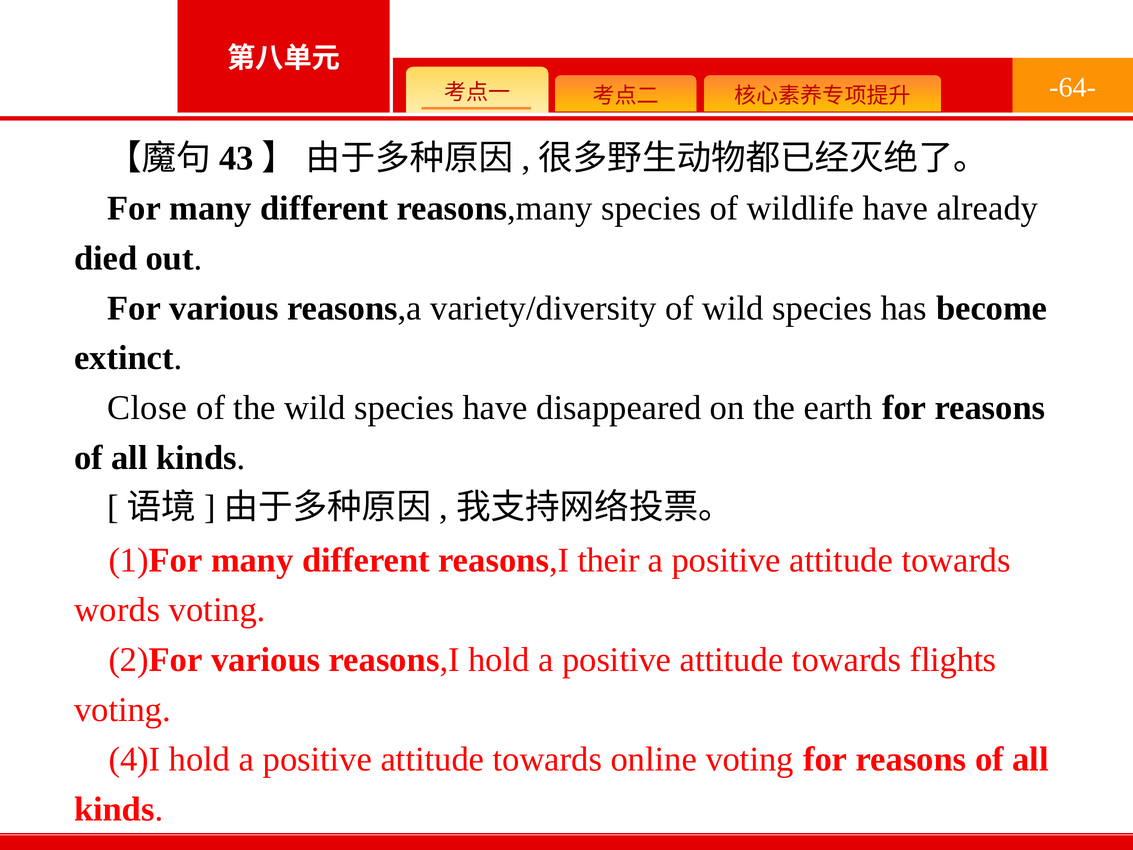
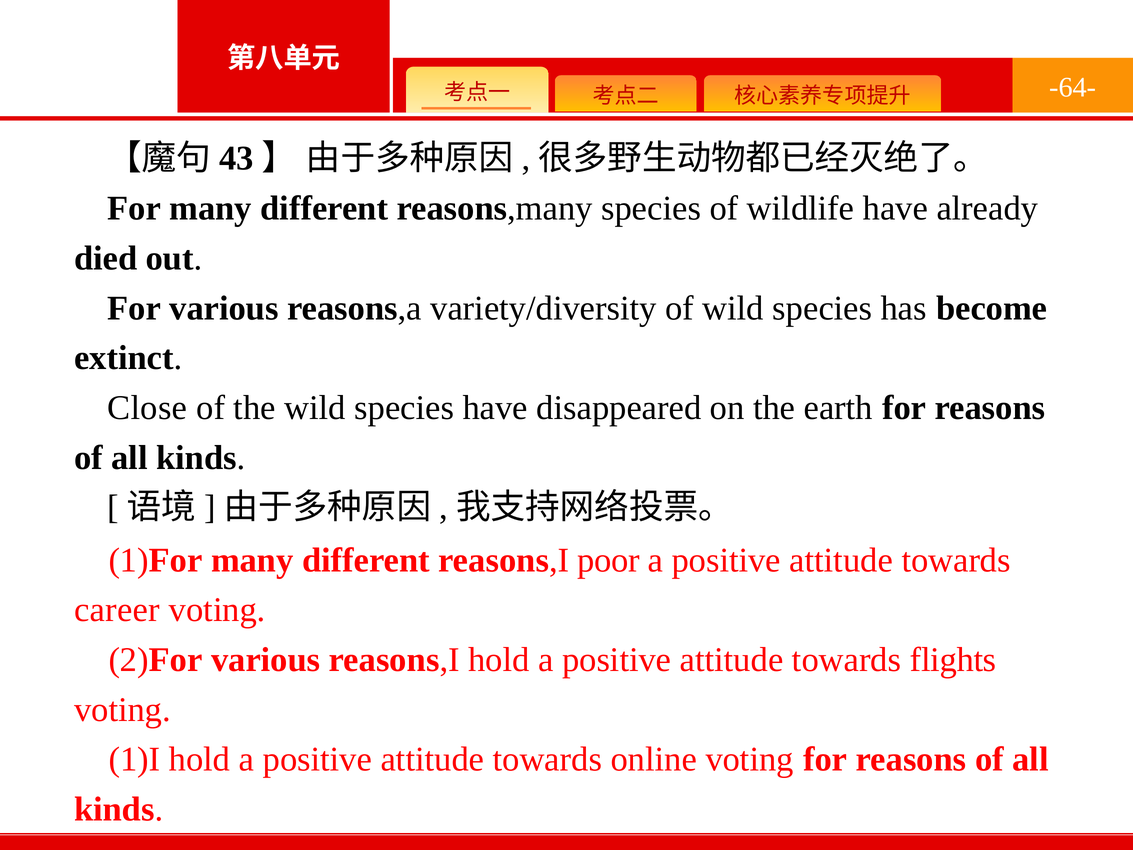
their: their -> poor
words: words -> career
4)I: 4)I -> 1)I
